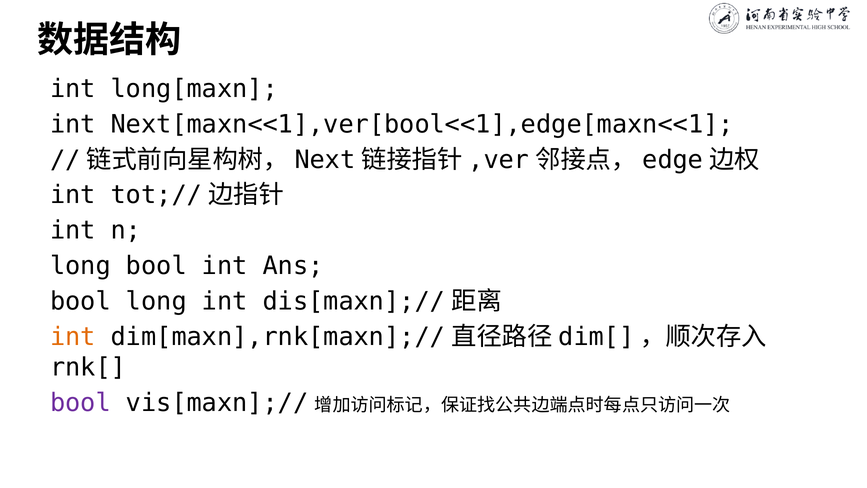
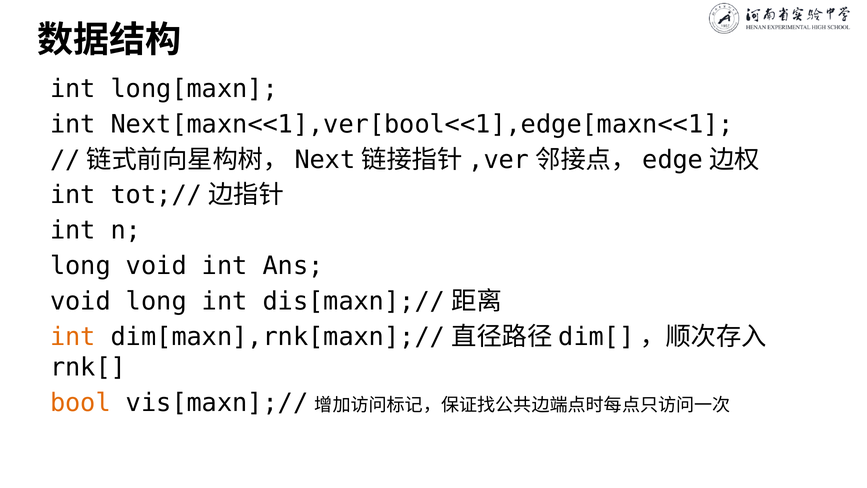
long bool: bool -> void
bool at (80, 301): bool -> void
bool at (80, 403) colour: purple -> orange
